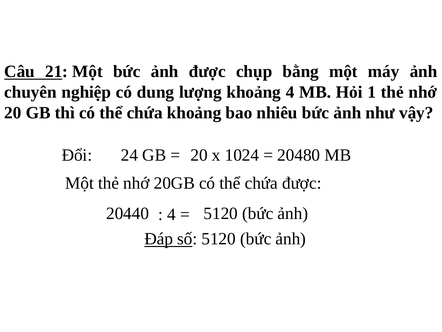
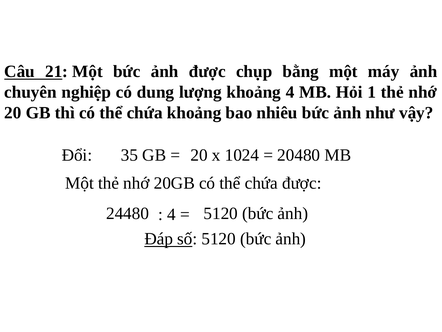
24: 24 -> 35
20440: 20440 -> 24480
